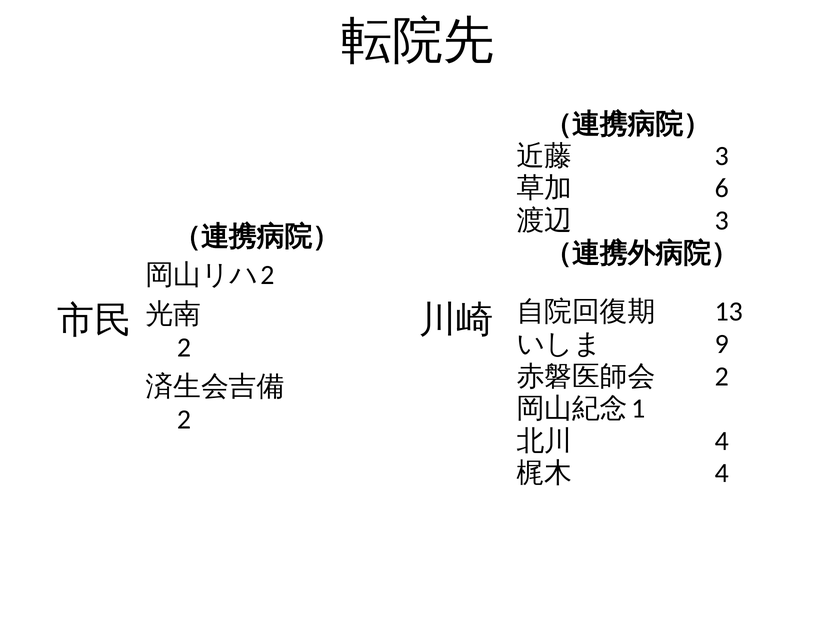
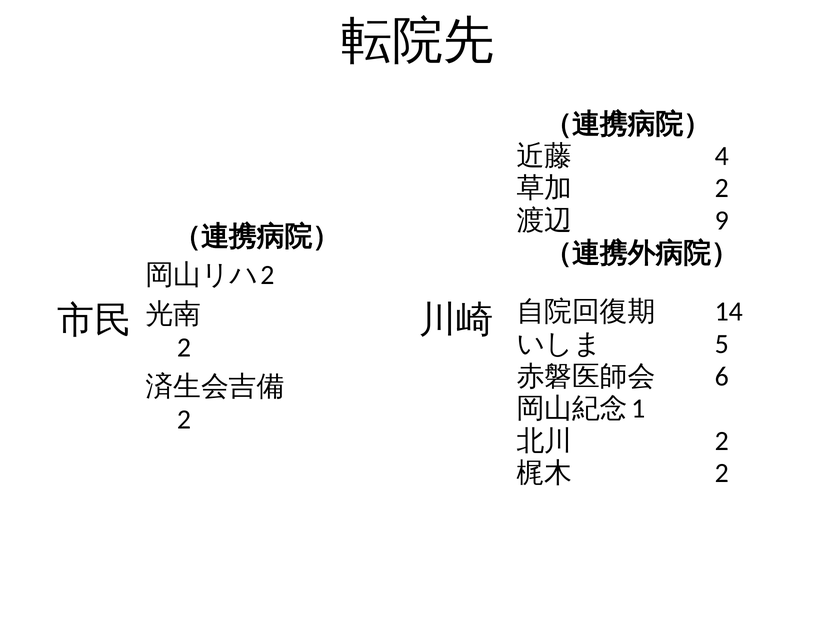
3 at (722, 156): 3 -> 4
6 at (722, 188): 6 -> 2
3 at (722, 220): 3 -> 9
13: 13 -> 14
9: 9 -> 5
2 at (722, 376): 2 -> 6
4 at (722, 441): 4 -> 2
4 at (722, 473): 4 -> 2
